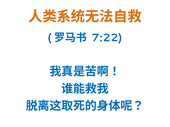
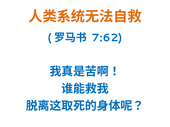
7:22: 7:22 -> 7:62
